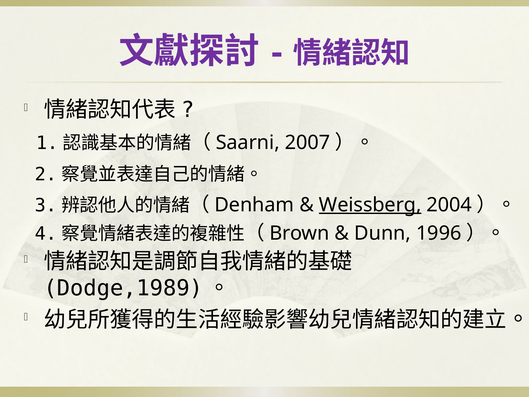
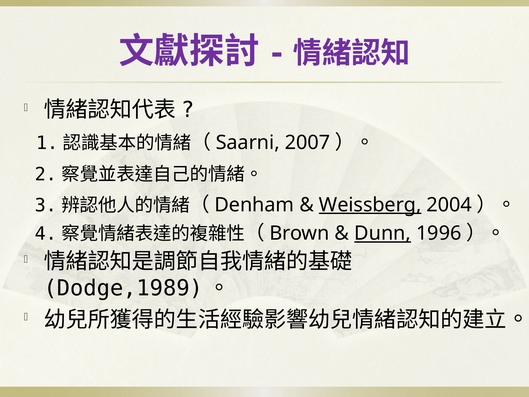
Dunn underline: none -> present
